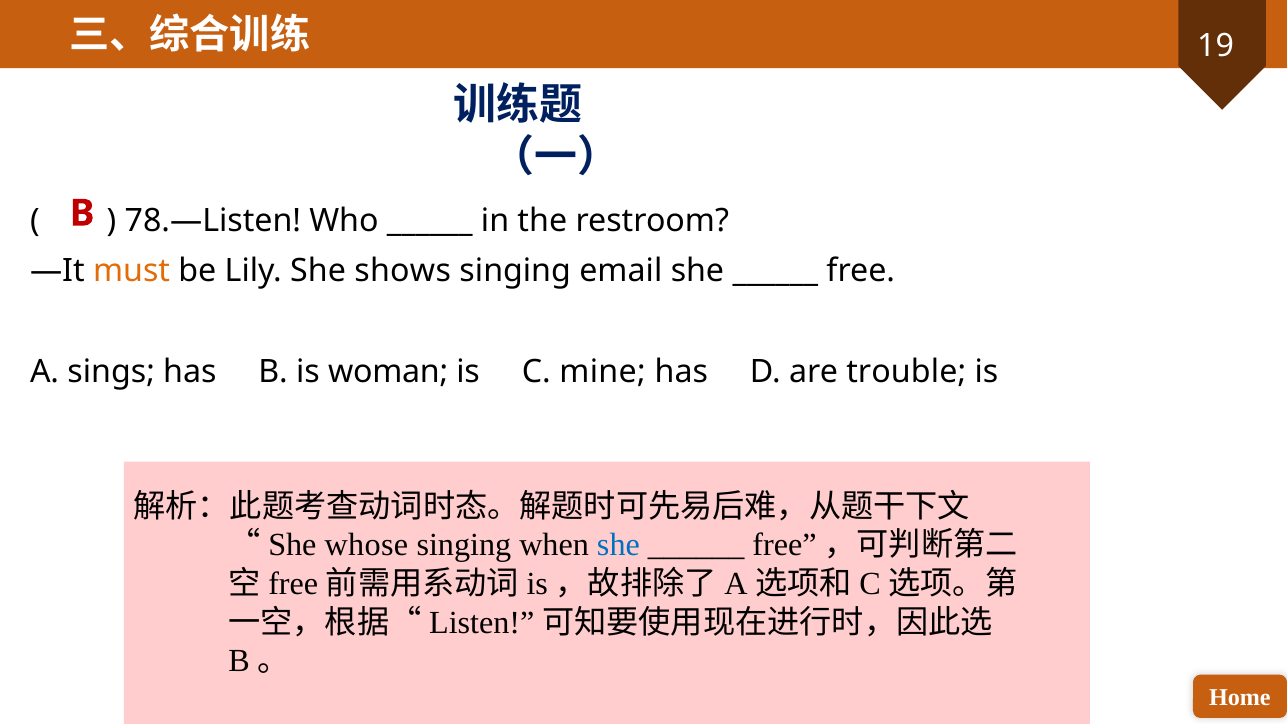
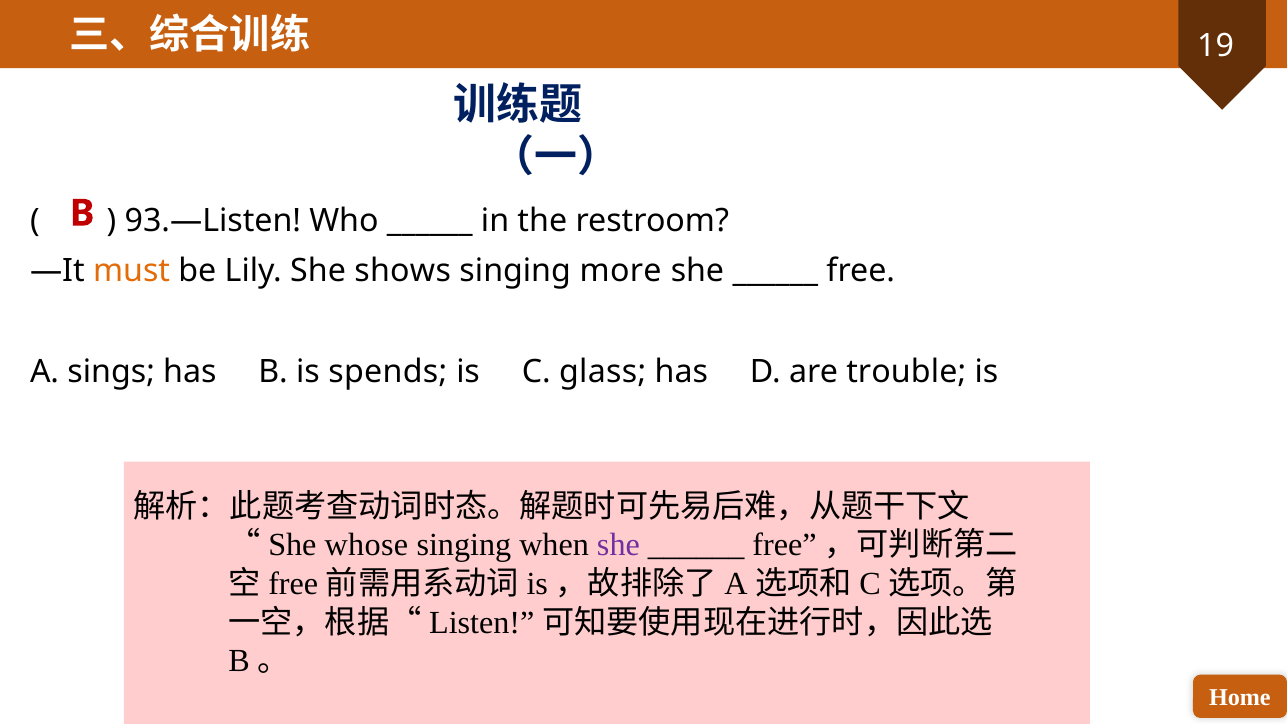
78.—Listen: 78.—Listen -> 93.—Listen
email: email -> more
woman: woman -> spends
mine: mine -> glass
she at (618, 545) colour: blue -> purple
